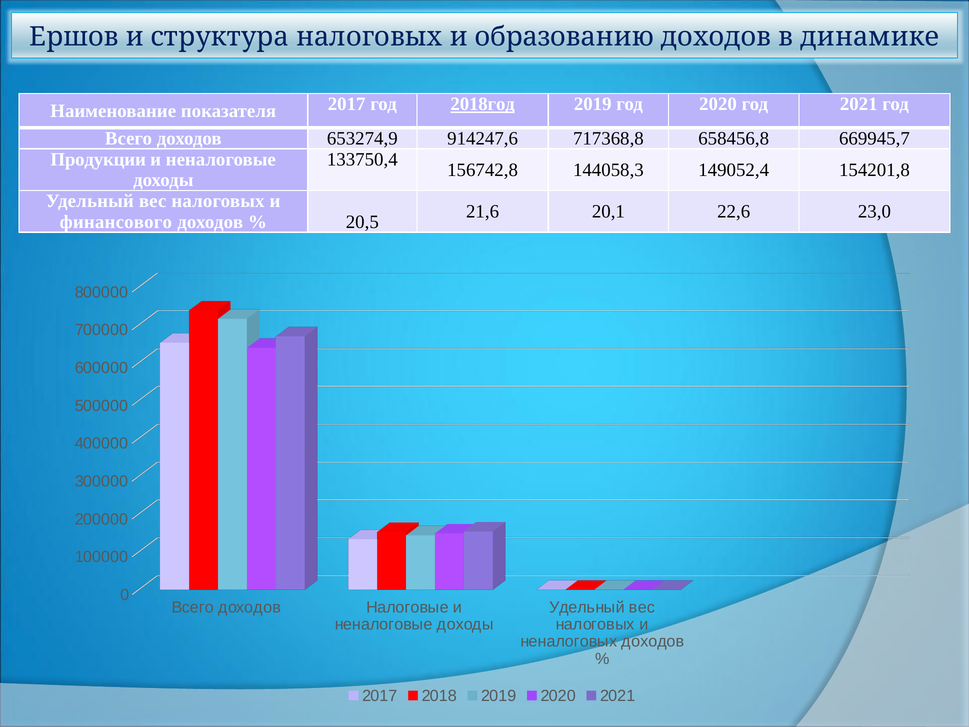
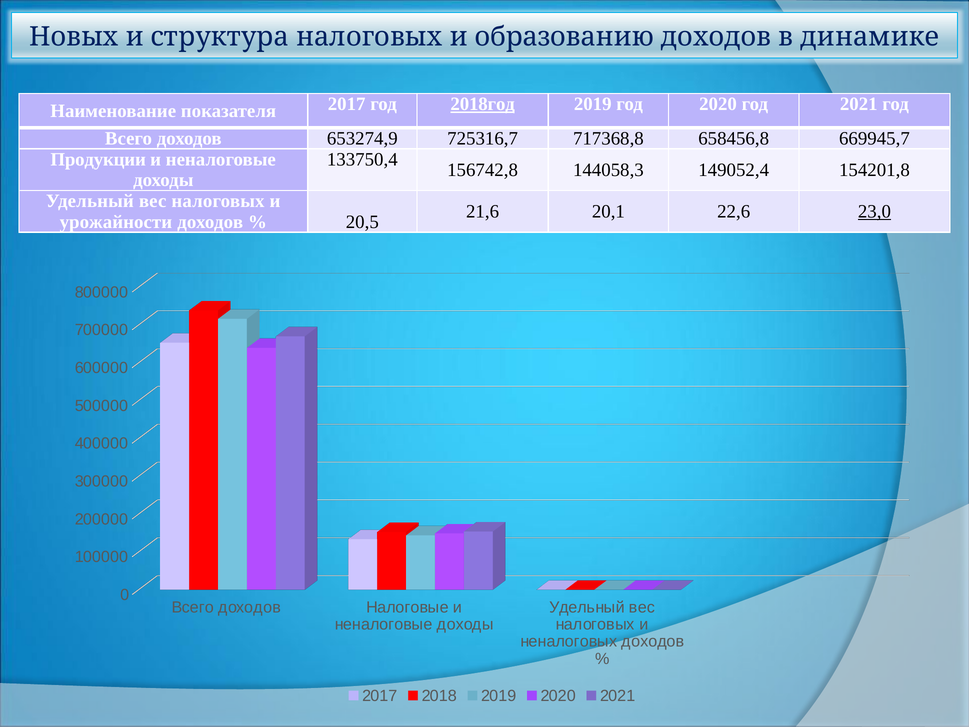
Ершов: Ершов -> Новых
914247,6: 914247,6 -> 725316,7
23,0 underline: none -> present
финансового: финансового -> урожайности
